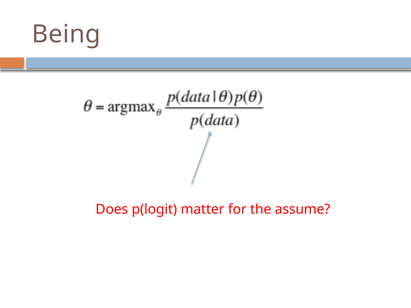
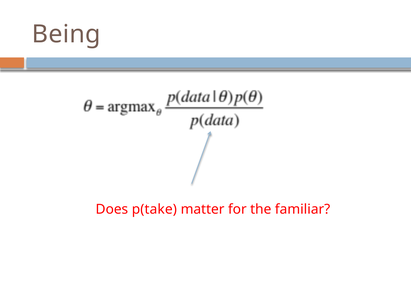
p(logit: p(logit -> p(take
assume: assume -> familiar
